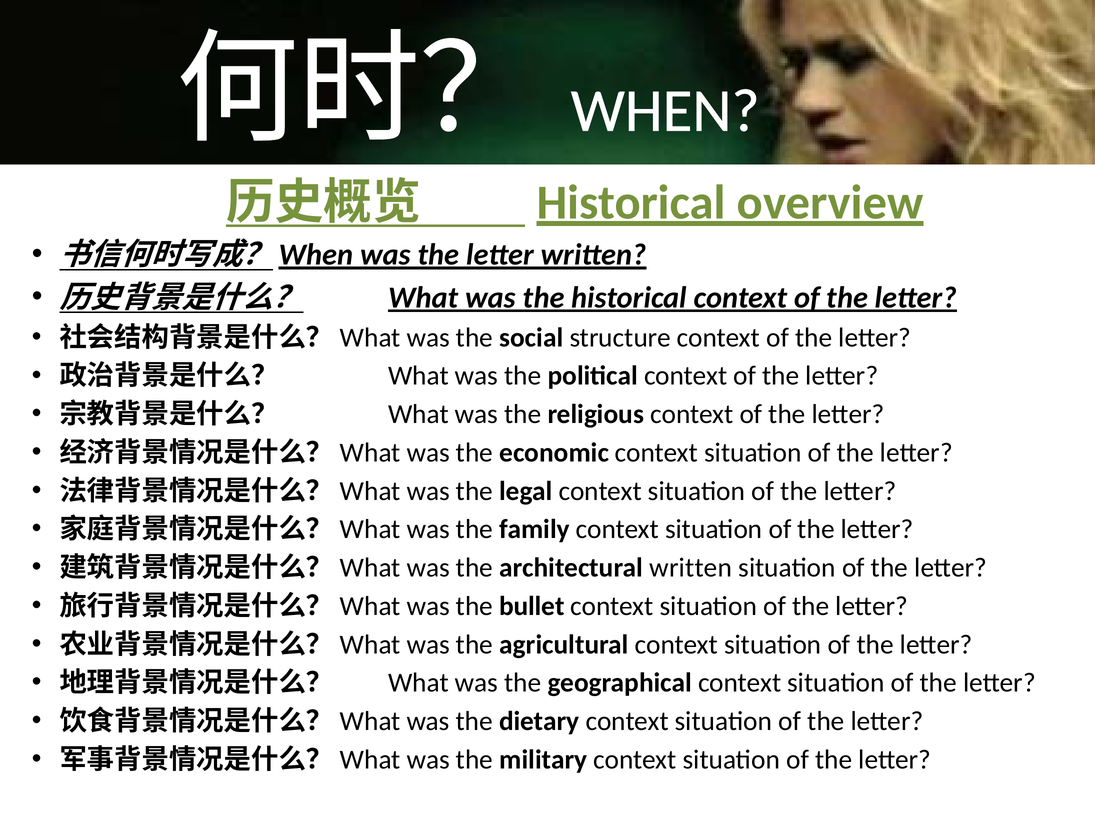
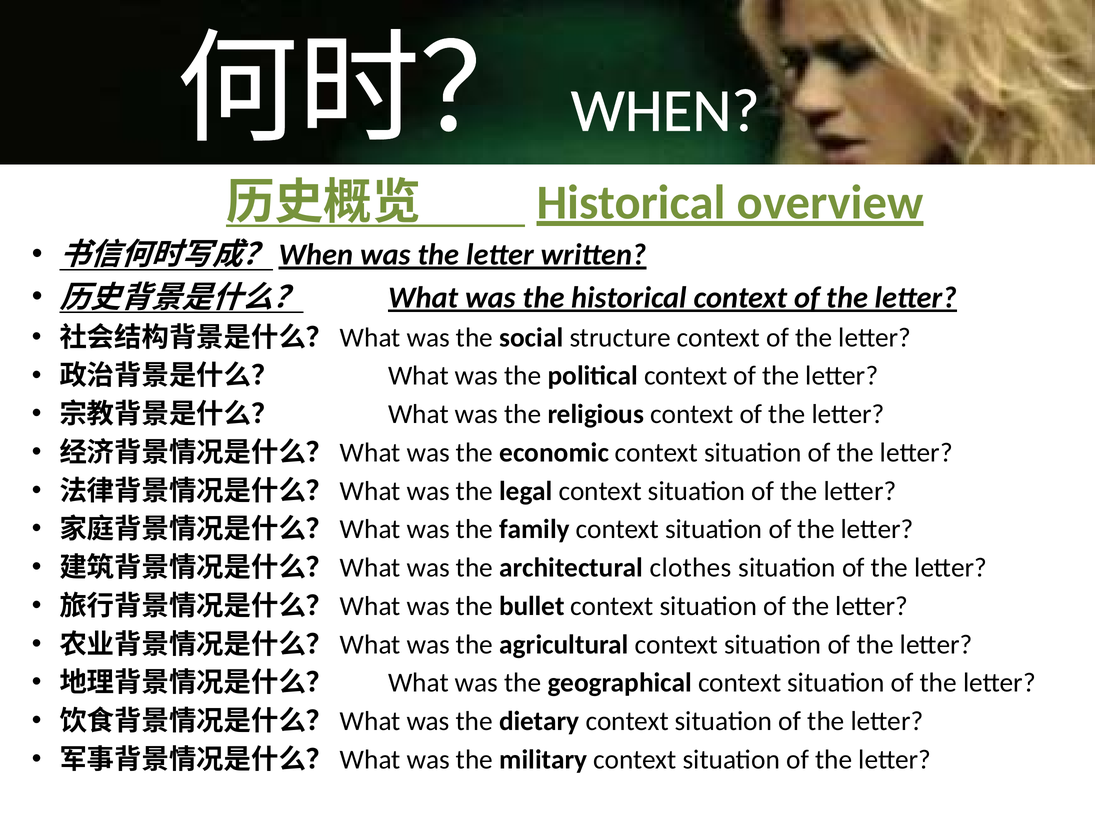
architectural written: written -> clothes
